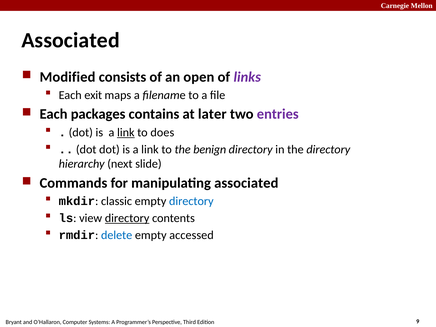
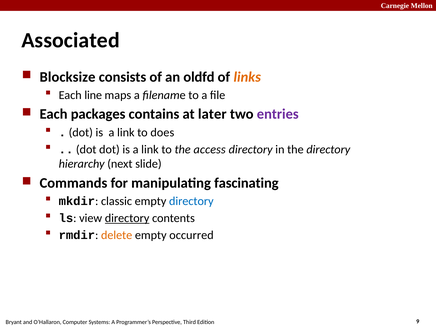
Modified: Modified -> Blocksize
open: open -> oldfd
links colour: purple -> orange
exit: exit -> line
link at (126, 132) underline: present -> none
benign: benign -> access
manipulating associated: associated -> fascinating
delete colour: blue -> orange
accessed: accessed -> occurred
